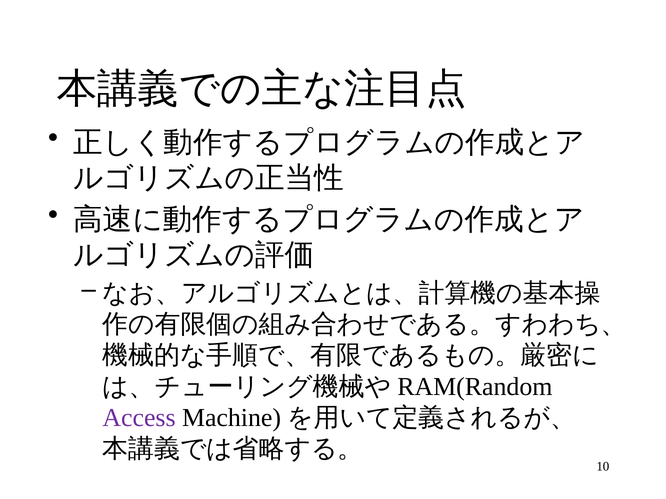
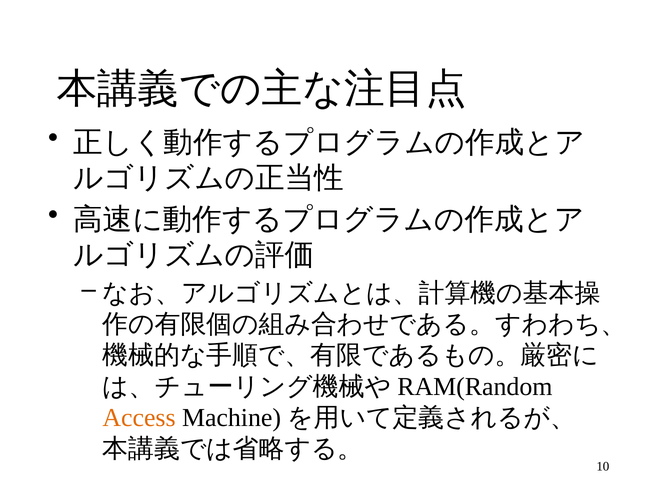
Access colour: purple -> orange
